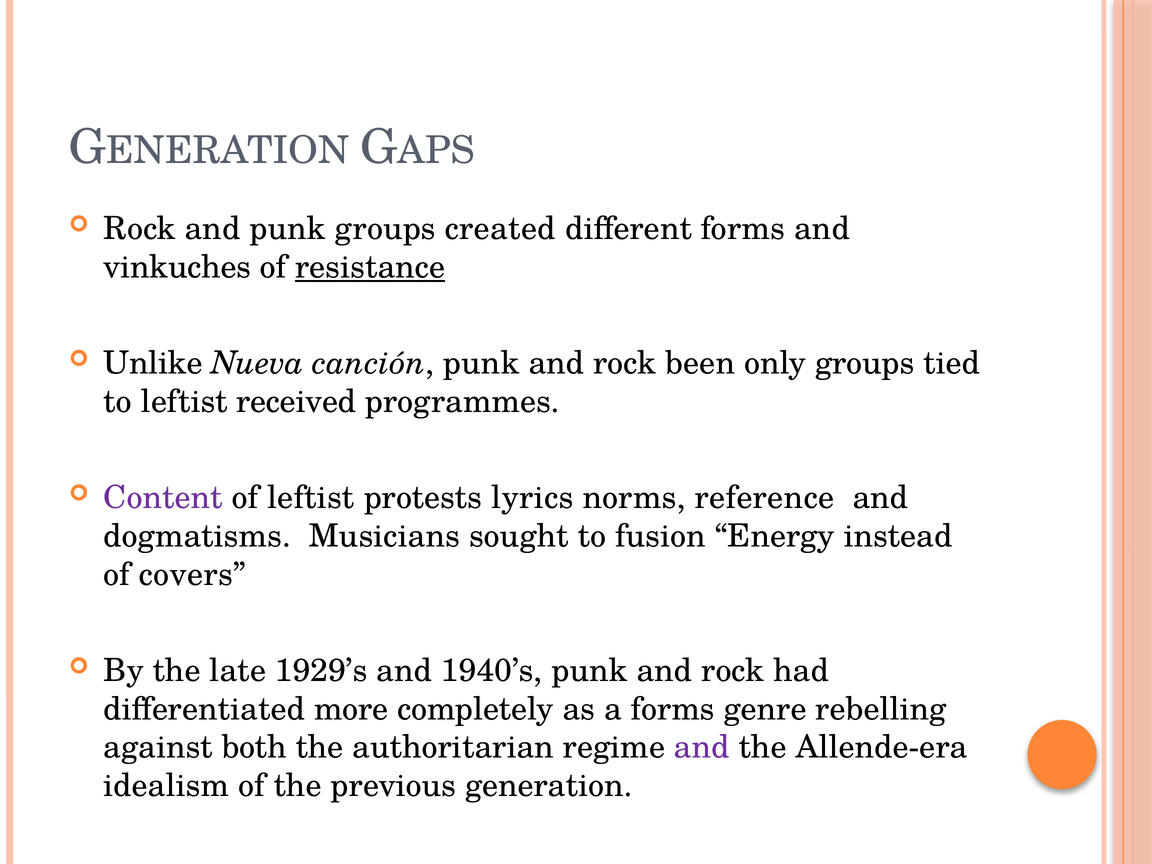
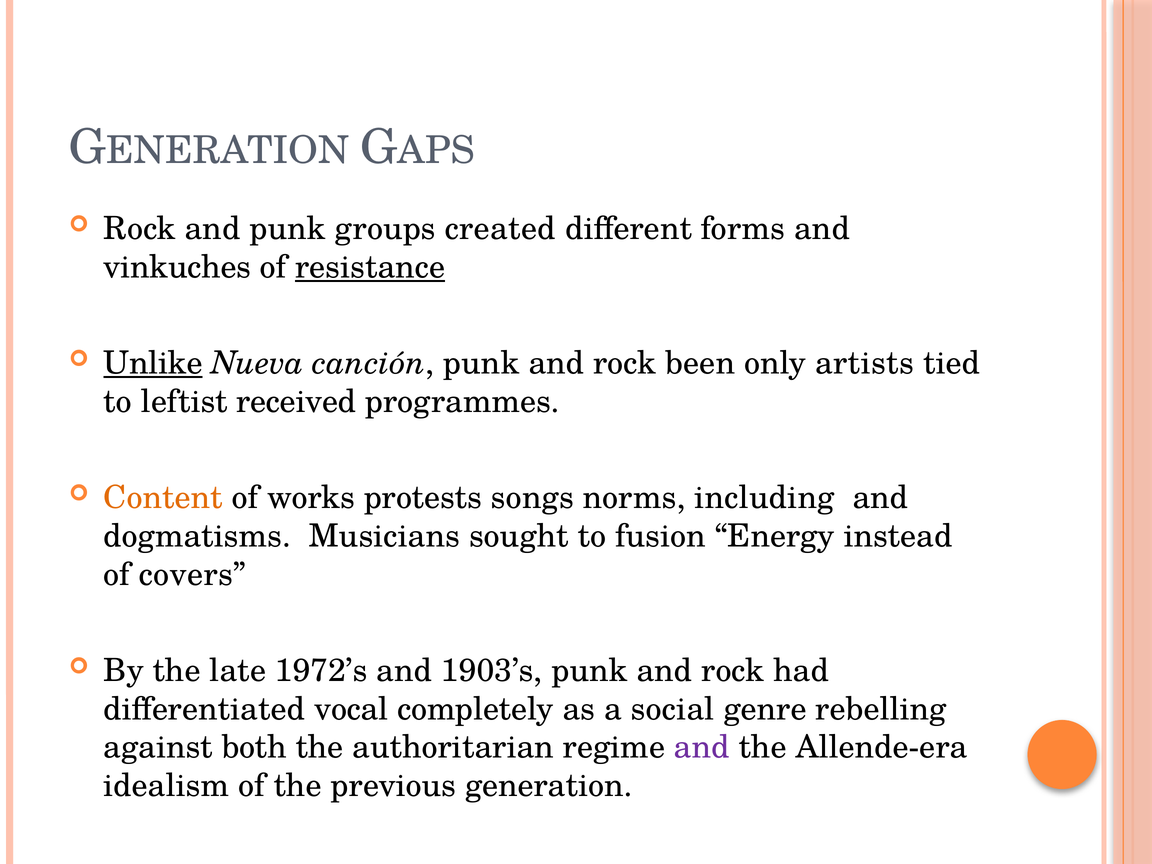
Unlike underline: none -> present
only groups: groups -> artists
Content colour: purple -> orange
of leftist: leftist -> works
lyrics: lyrics -> songs
reference: reference -> including
1929’s: 1929’s -> 1972’s
1940’s: 1940’s -> 1903’s
more: more -> vocal
a forms: forms -> social
